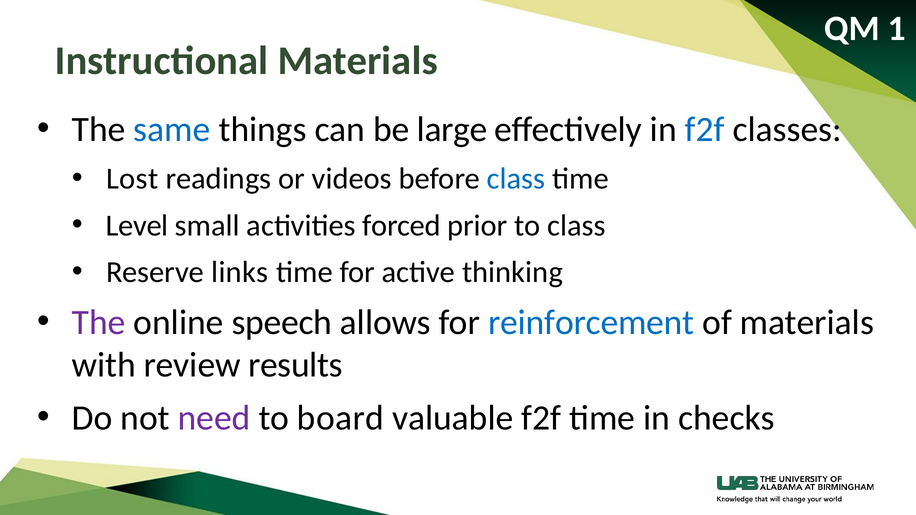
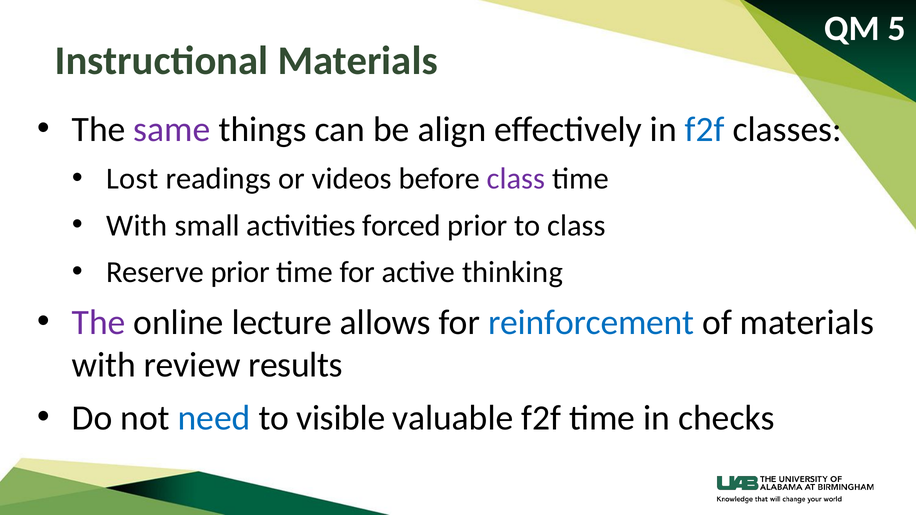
1: 1 -> 5
same colour: blue -> purple
large: large -> align
class at (516, 179) colour: blue -> purple
Level at (137, 226): Level -> With
Reserve links: links -> prior
speech: speech -> lecture
need colour: purple -> blue
board: board -> visible
